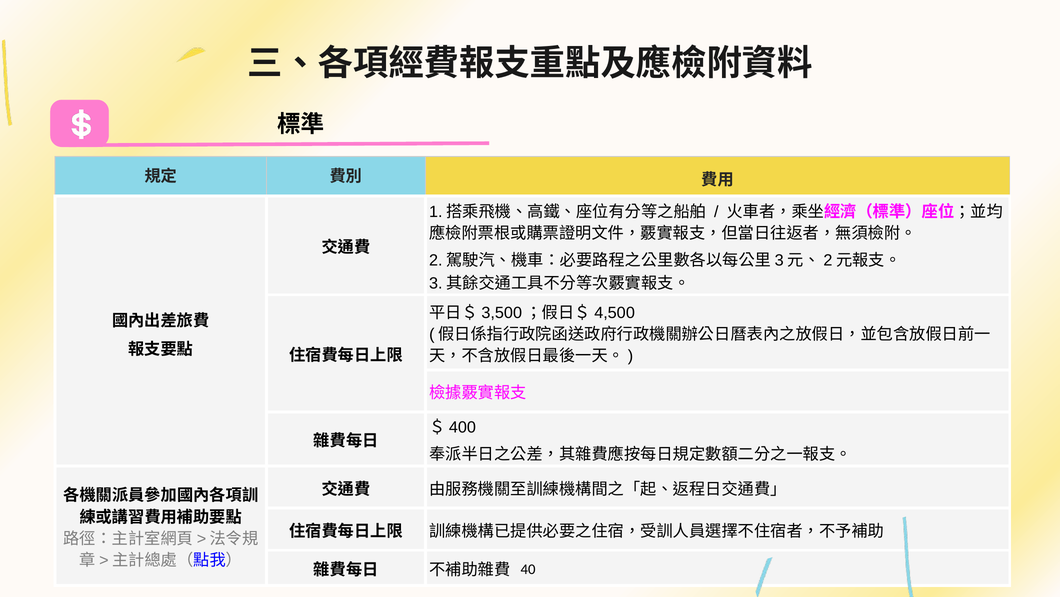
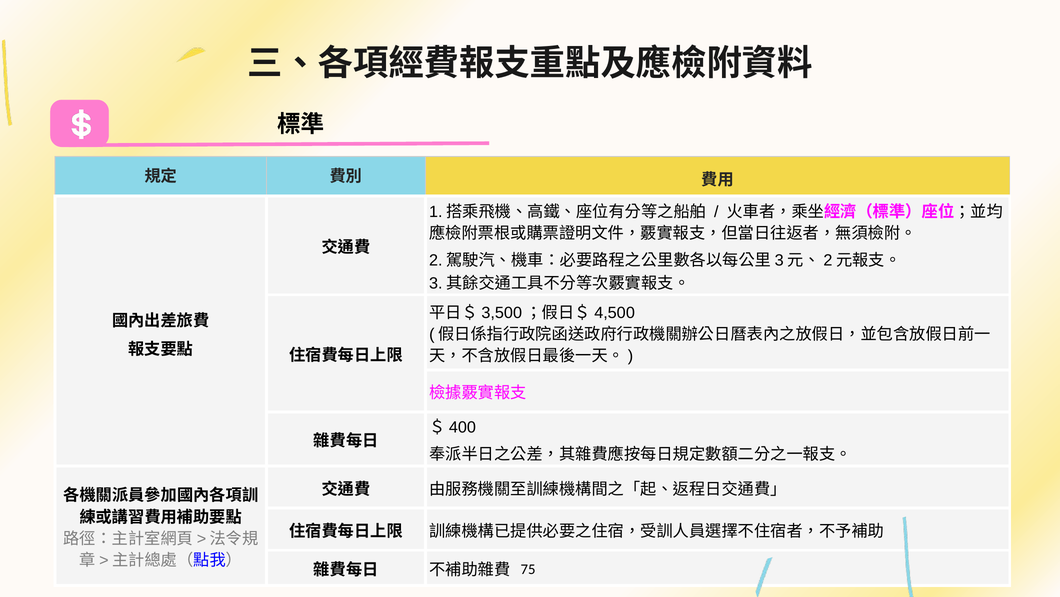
40: 40 -> 75
